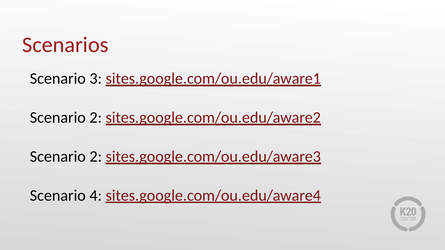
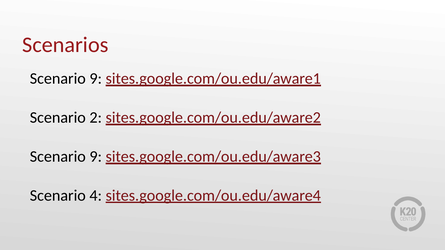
3 at (96, 79): 3 -> 9
2 at (96, 157): 2 -> 9
